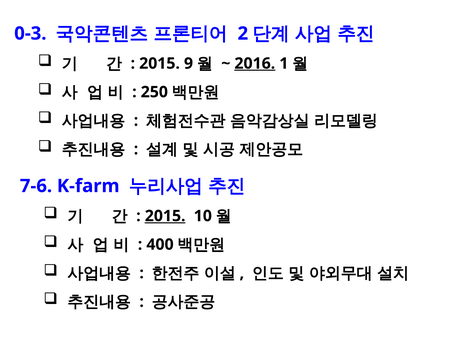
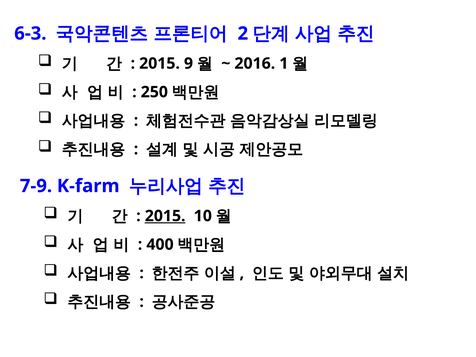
0-3: 0-3 -> 6-3
2016 underline: present -> none
7-6: 7-6 -> 7-9
